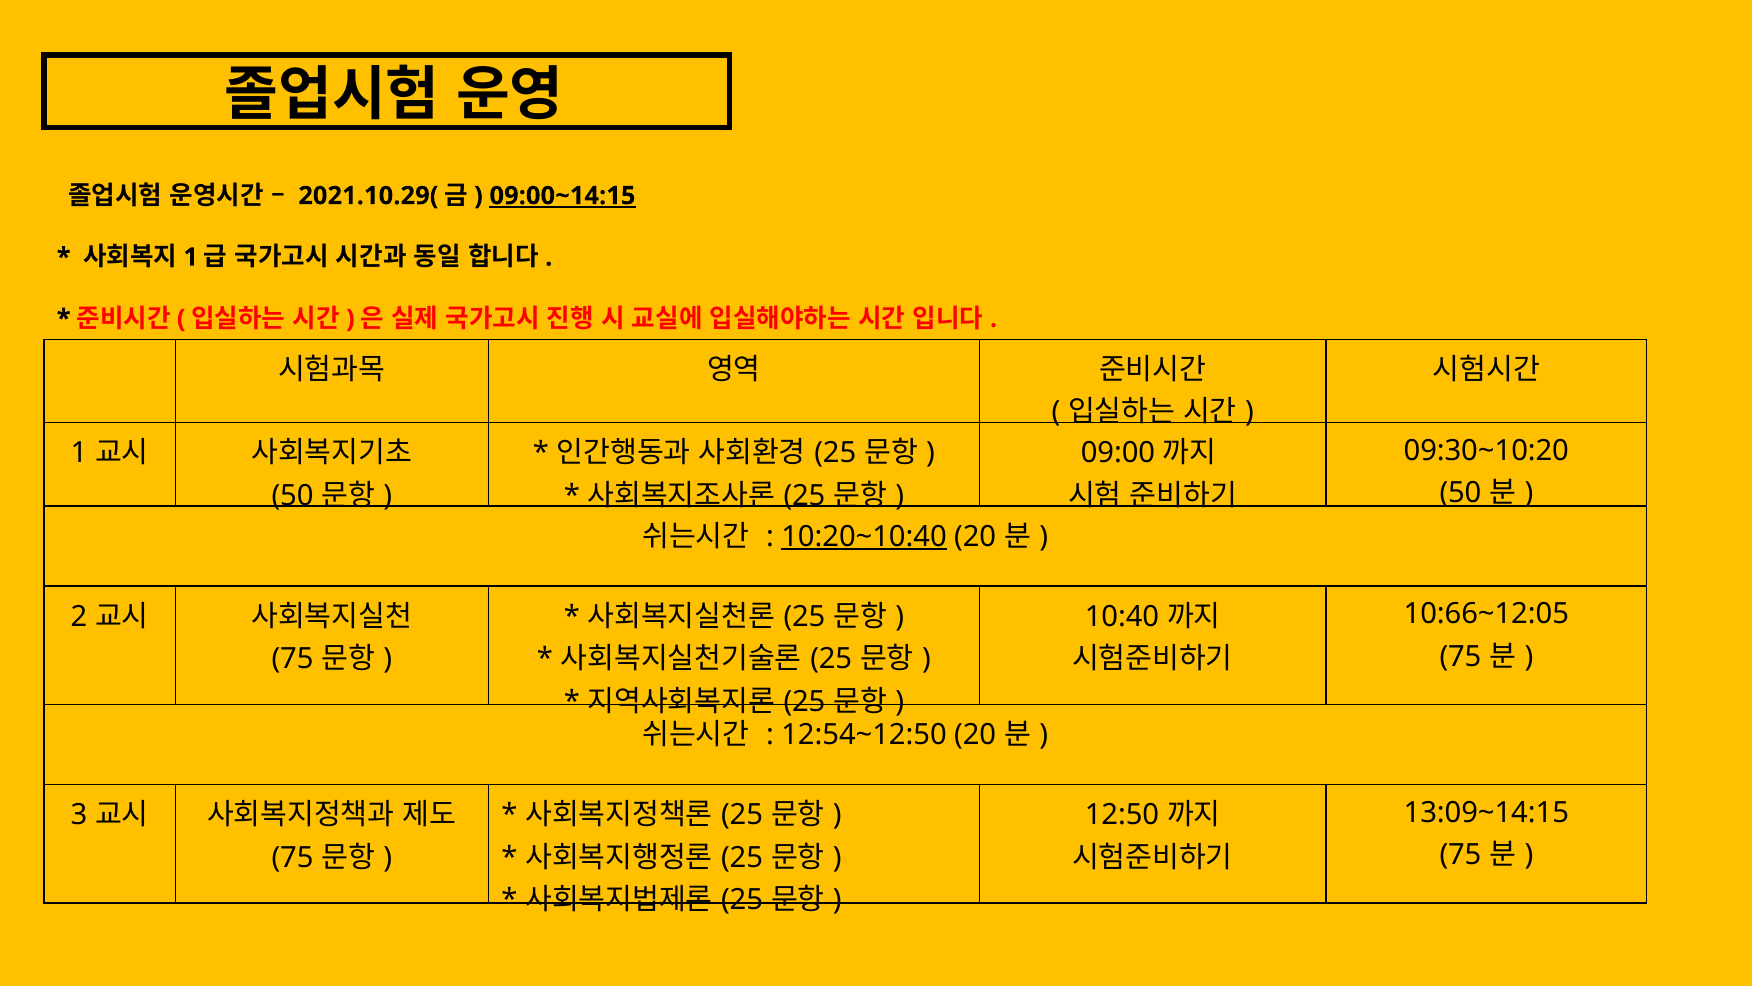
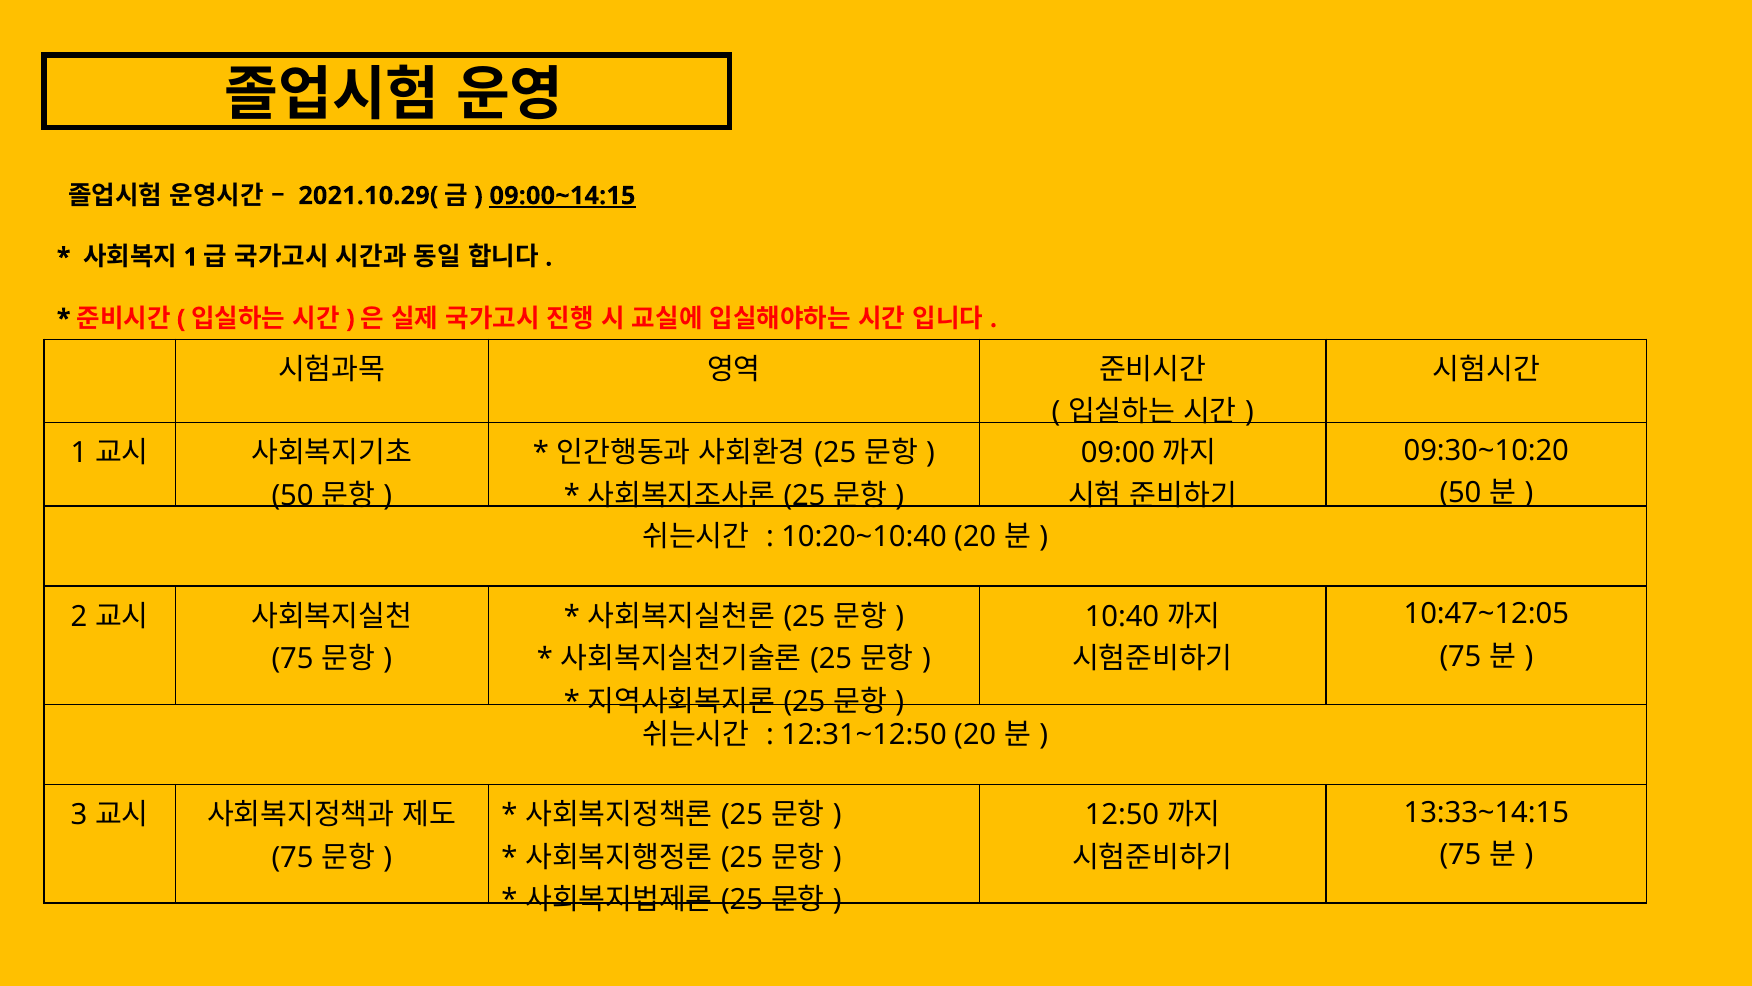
10:20~10:40 underline: present -> none
10:66~12:05: 10:66~12:05 -> 10:47~12:05
12:54~12:50: 12:54~12:50 -> 12:31~12:50
13:09~14:15: 13:09~14:15 -> 13:33~14:15
